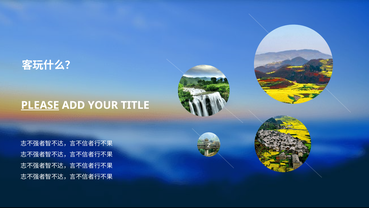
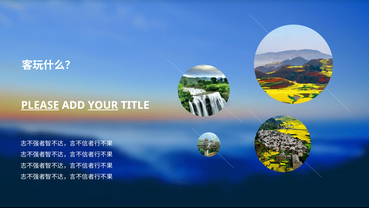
YOUR underline: none -> present
